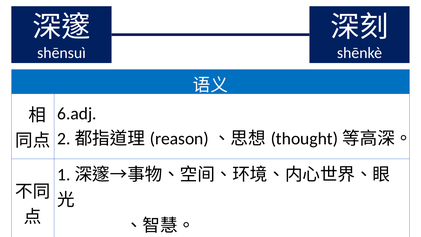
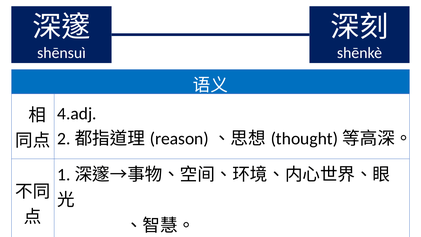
6.adj: 6.adj -> 4.adj
